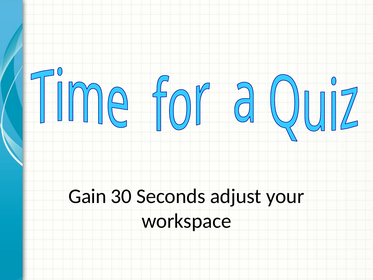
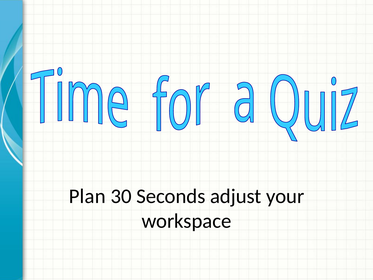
Gain: Gain -> Plan
